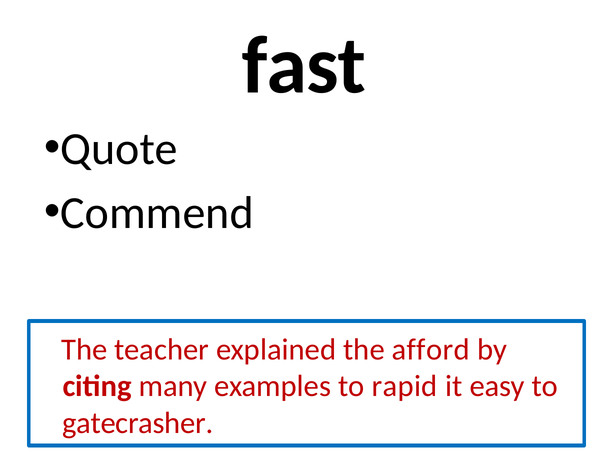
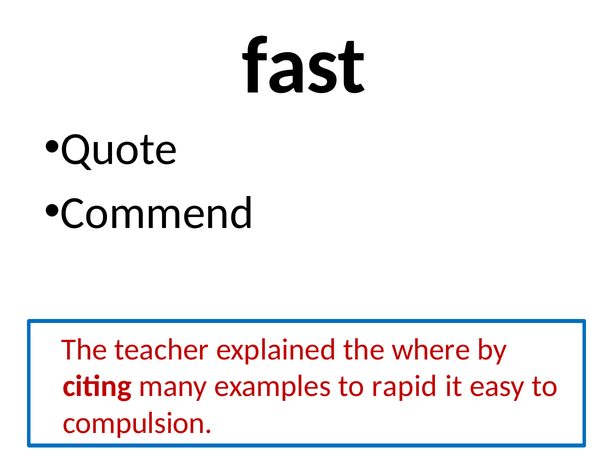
afford: afford -> where
gatecrasher: gatecrasher -> compulsion
